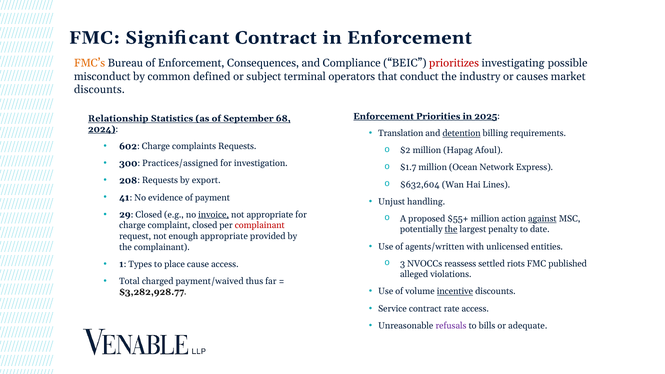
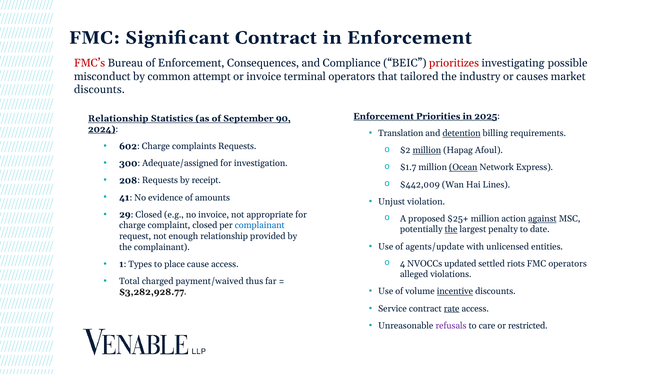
FMC’s colour: orange -> red
defined: defined -> attempt
or subject: subject -> invoice
conduct: conduct -> tailored
68: 68 -> 90
million at (427, 150) underline: none -> present
Practices/assigned: Practices/assigned -> Adequate/assigned
Ocean underline: none -> present
export: export -> receipt
$632,604: $632,604 -> $442,009
payment: payment -> amounts
handling: handling -> violation
invoice at (214, 215) underline: present -> none
$55+: $55+ -> $25+
complainant at (260, 225) colour: red -> blue
enough appropriate: appropriate -> relationship
agents/written: agents/written -> agents/update
3: 3 -> 4
reassess: reassess -> updated
FMC published: published -> operators
rate underline: none -> present
bills: bills -> care
adequate: adequate -> restricted
